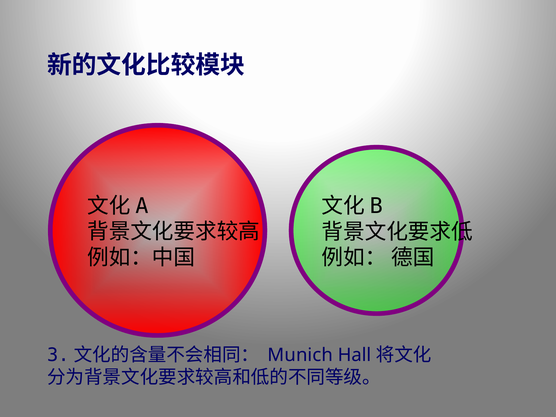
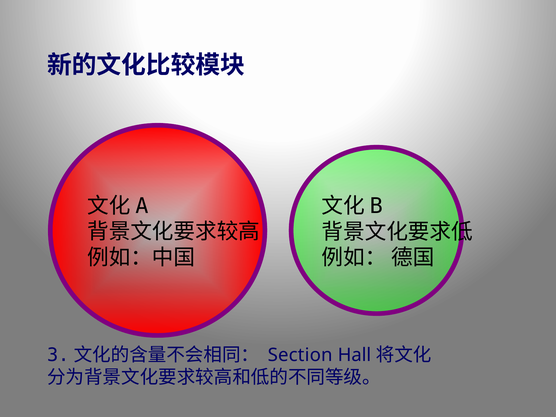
Munich: Munich -> Section
